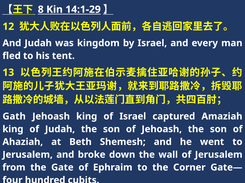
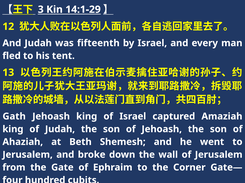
8: 8 -> 3
kingdom: kingdom -> fifteenth
